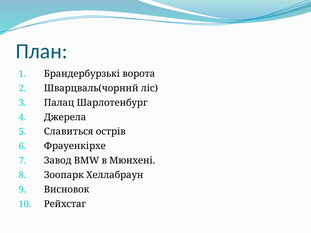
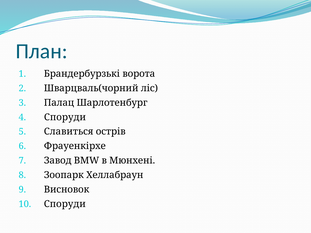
Джерела at (65, 117): Джерела -> Споруди
Рейхстаг at (65, 204): Рейхстаг -> Споруди
